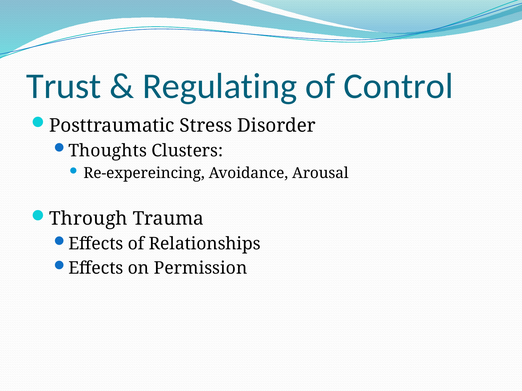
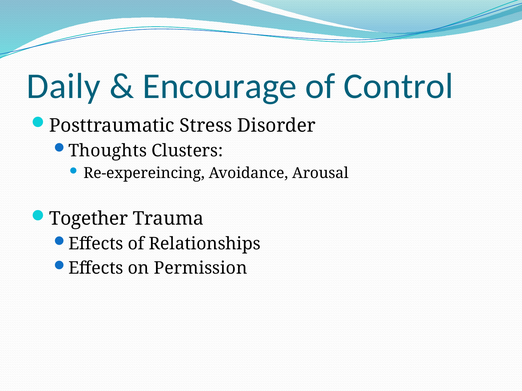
Trust: Trust -> Daily
Regulating: Regulating -> Encourage
Through: Through -> Together
